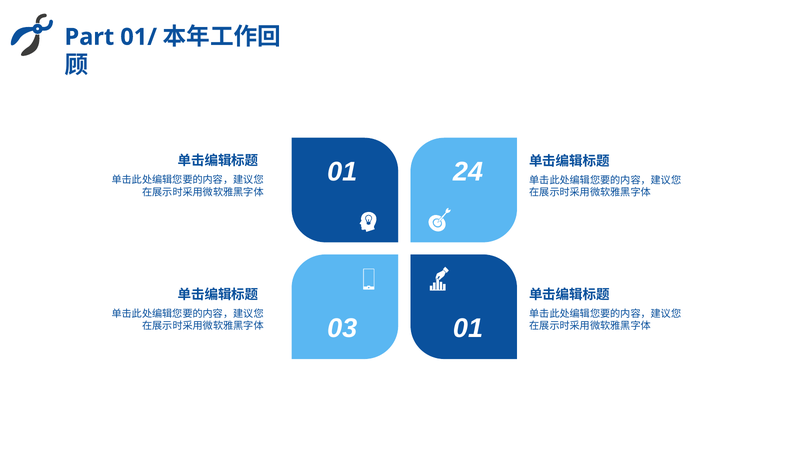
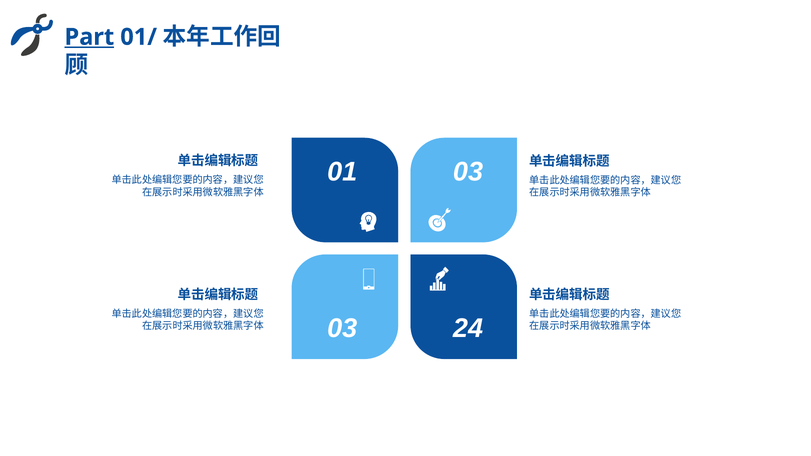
Part underline: none -> present
01 24: 24 -> 03
03 01: 01 -> 24
